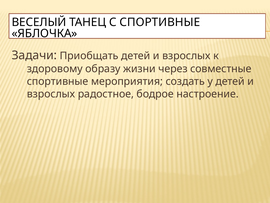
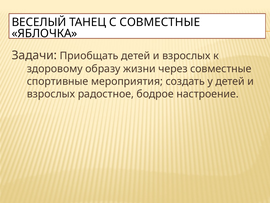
С СПОРТИВНЫЕ: СПОРТИВНЫЕ -> СОВМЕСТНЫЕ
